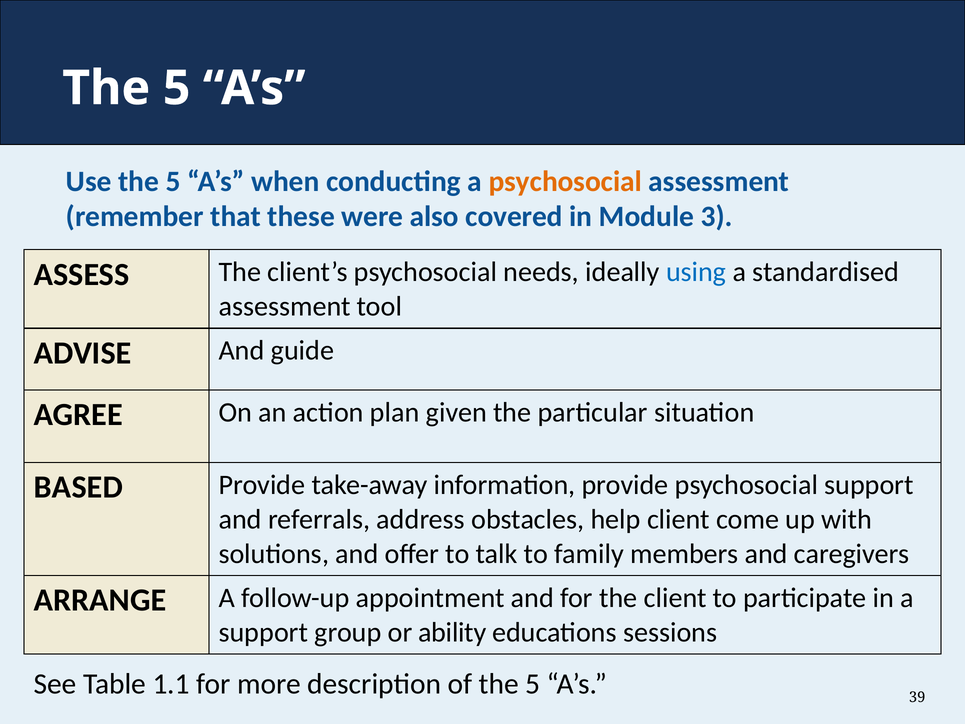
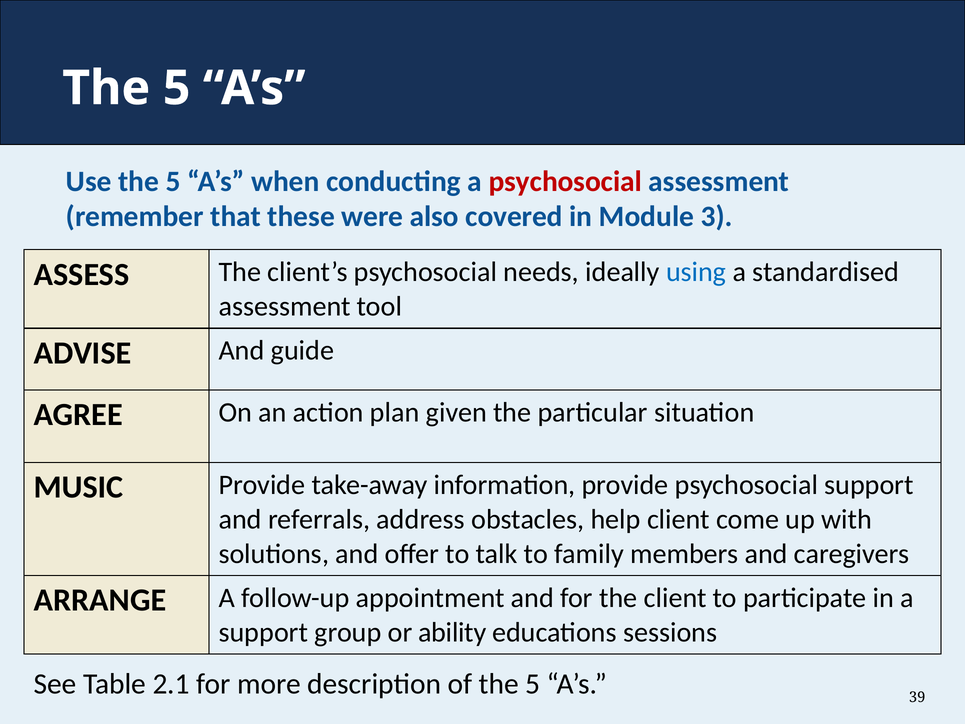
psychosocial at (565, 181) colour: orange -> red
BASED: BASED -> MUSIC
1.1: 1.1 -> 2.1
